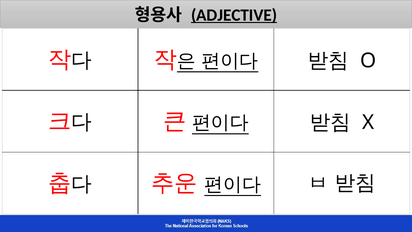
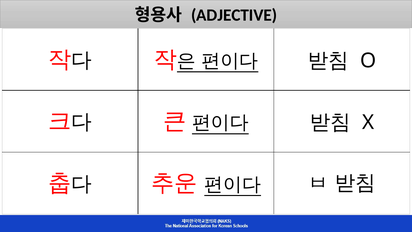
ADJECTIVE underline: present -> none
